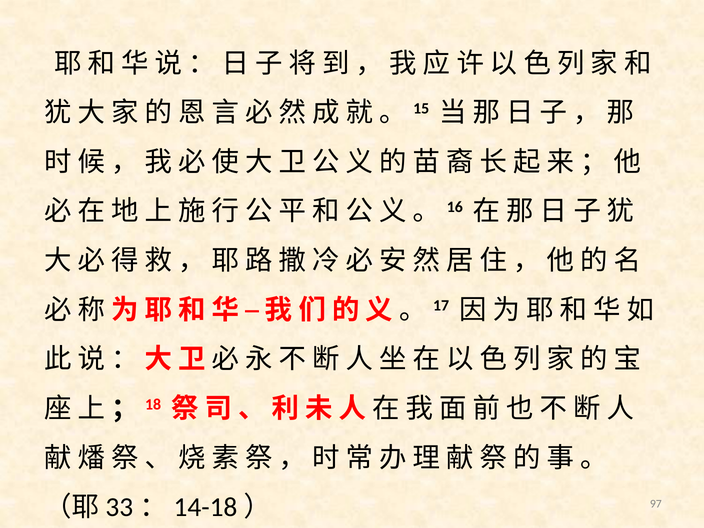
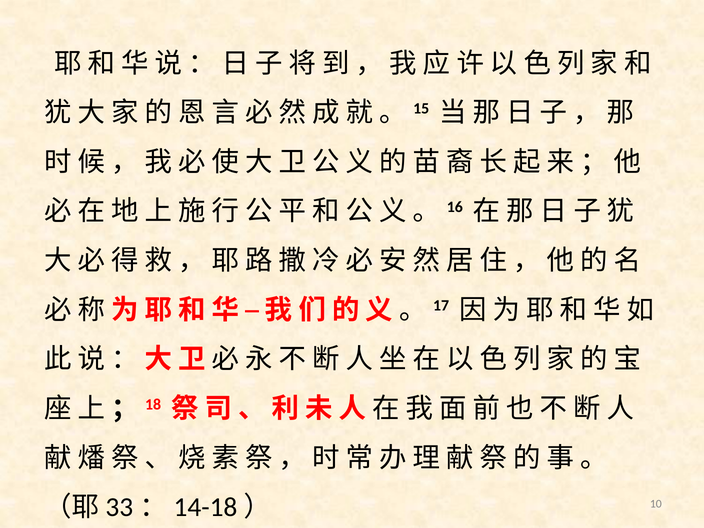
97: 97 -> 10
